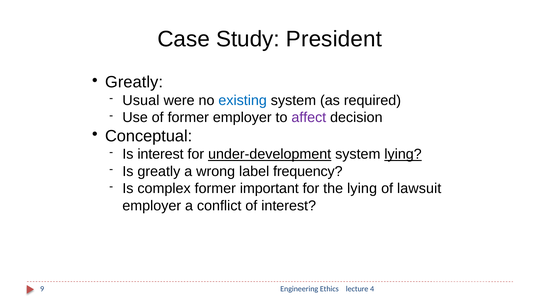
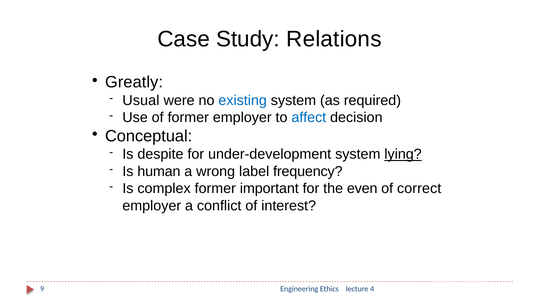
President: President -> Relations
affect colour: purple -> blue
Is interest: interest -> despite
under-development underline: present -> none
Is greatly: greatly -> human
the lying: lying -> even
lawsuit: lawsuit -> correct
